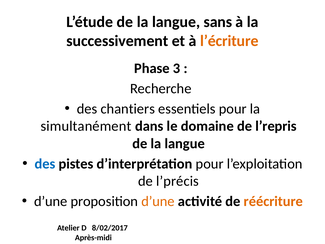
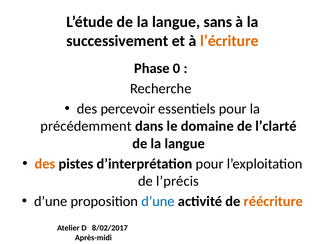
3: 3 -> 0
chantiers: chantiers -> percevoir
simultanément: simultanément -> précédemment
l’repris: l’repris -> l’clarté
des at (45, 164) colour: blue -> orange
d’une at (158, 201) colour: orange -> blue
